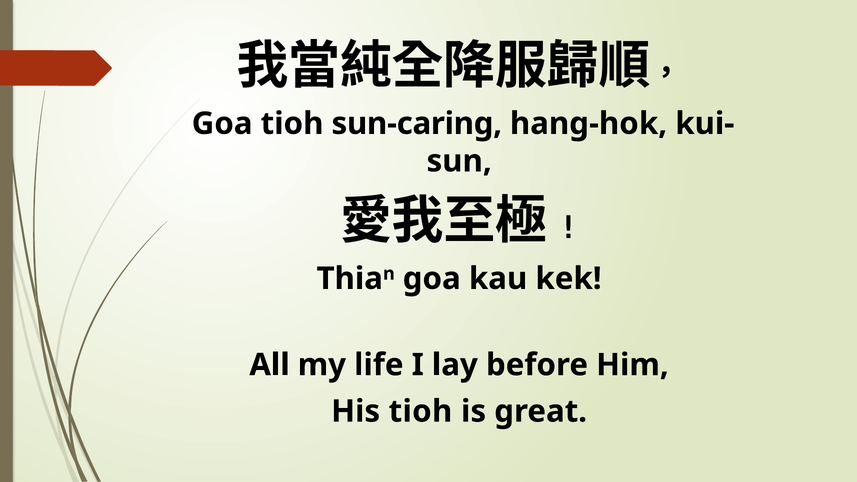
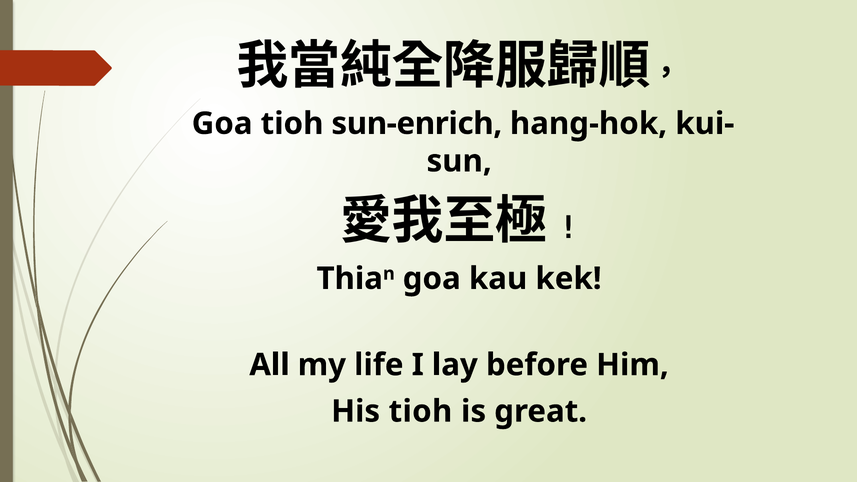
sun-caring: sun-caring -> sun-enrich
